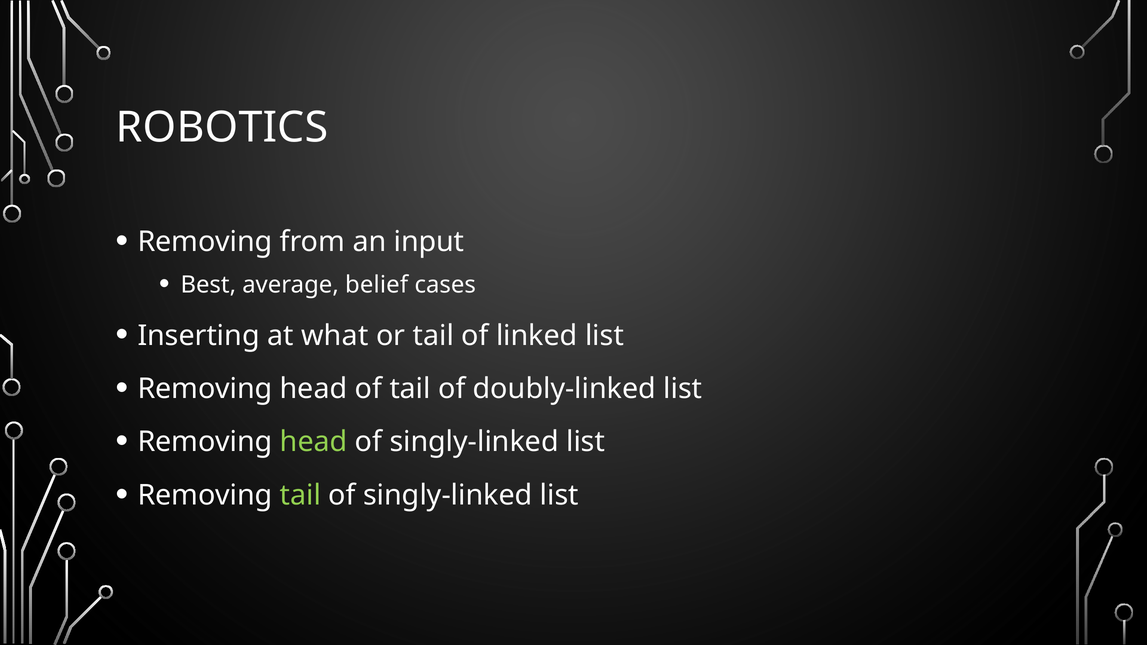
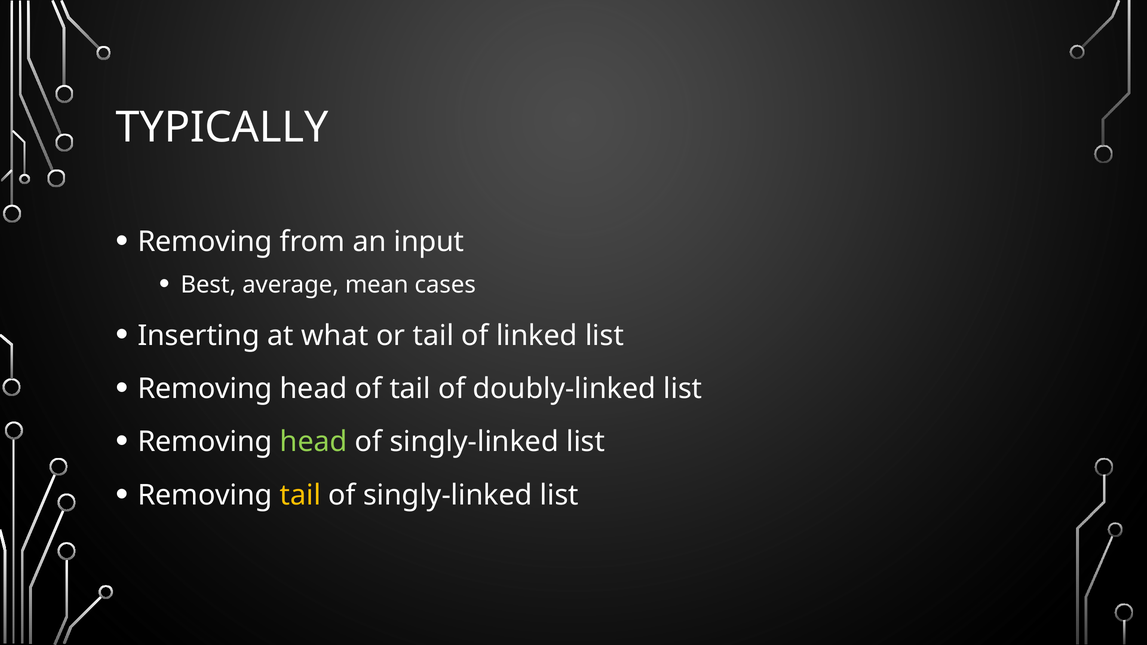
ROBOTICS: ROBOTICS -> TYPICALLY
belief: belief -> mean
tail at (300, 495) colour: light green -> yellow
